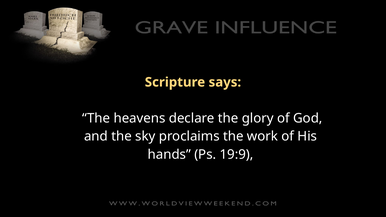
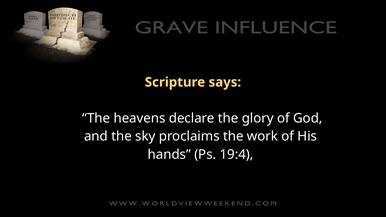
19:9: 19:9 -> 19:4
